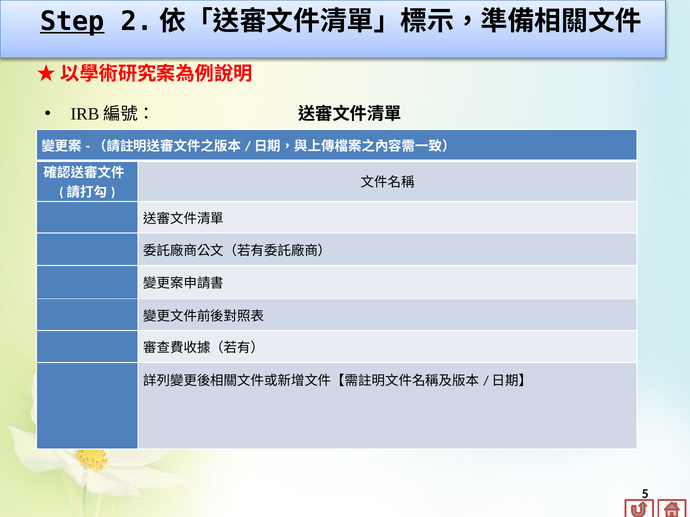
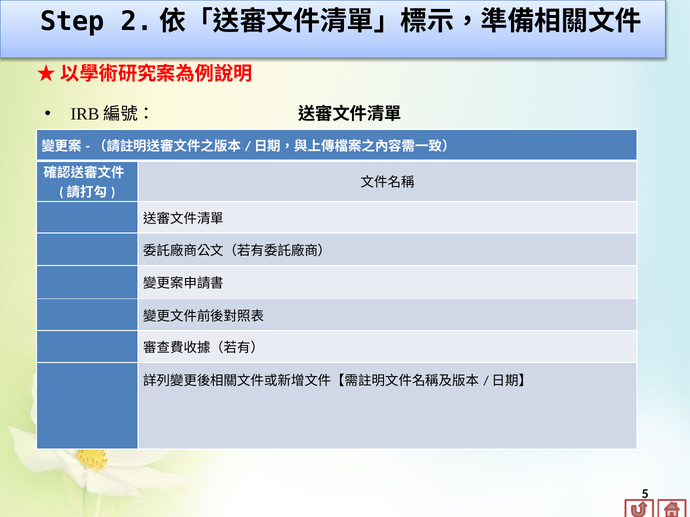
Step underline: present -> none
